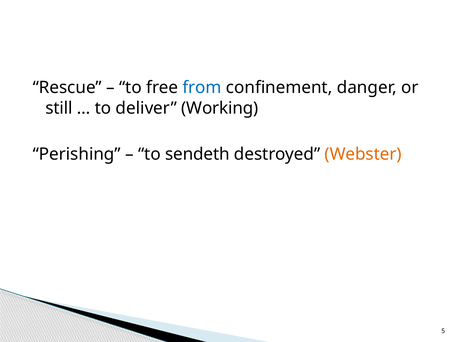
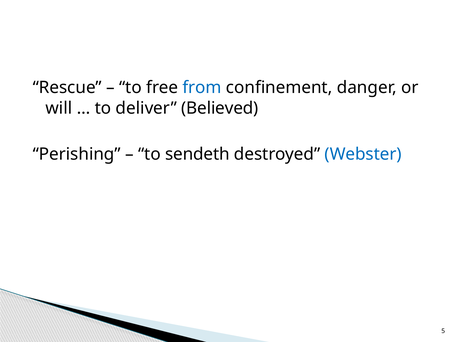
still: still -> will
Working: Working -> Believed
Webster colour: orange -> blue
